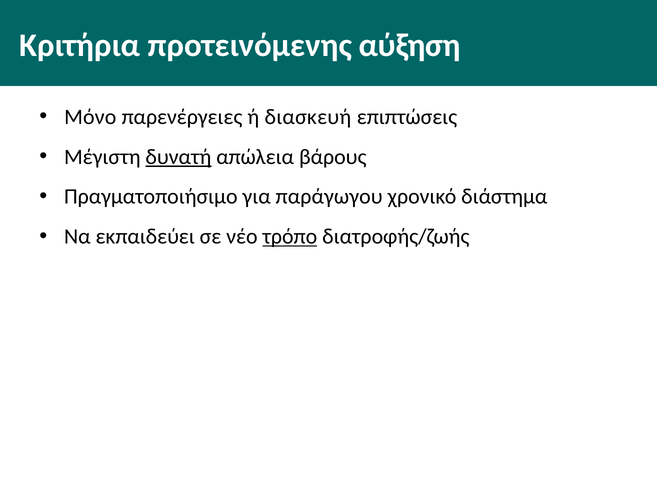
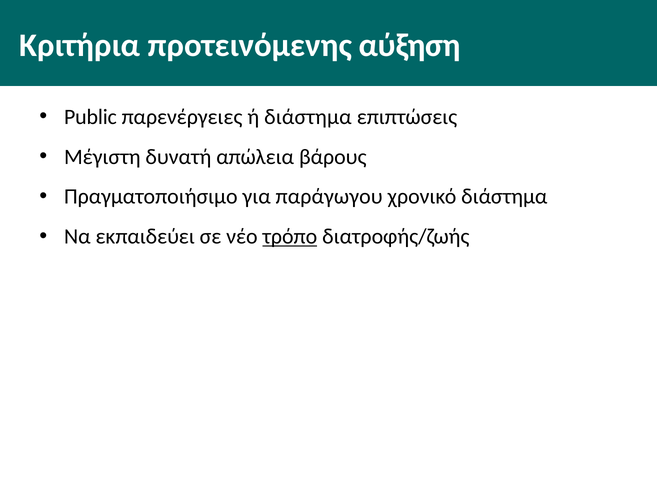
Μόνο: Μόνο -> Public
ή διασκευή: διασκευή -> διάστημα
δυνατή underline: present -> none
